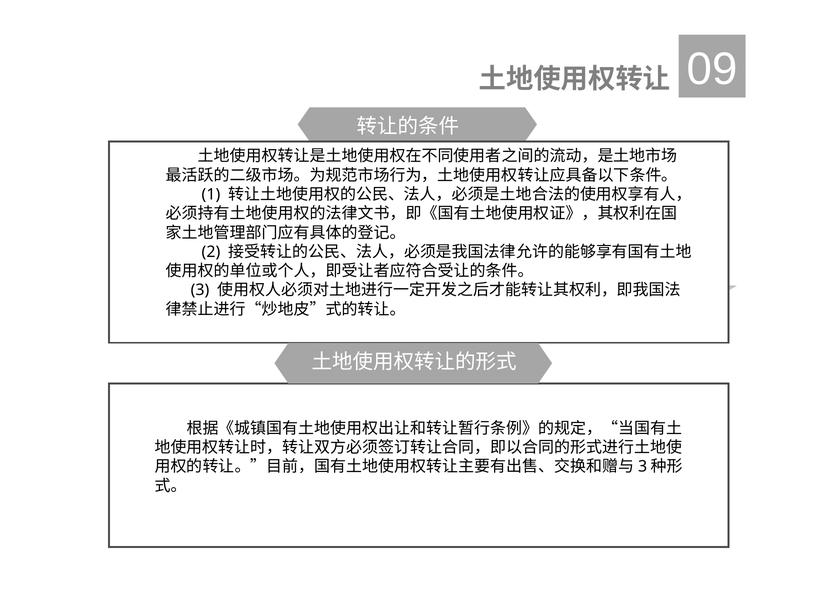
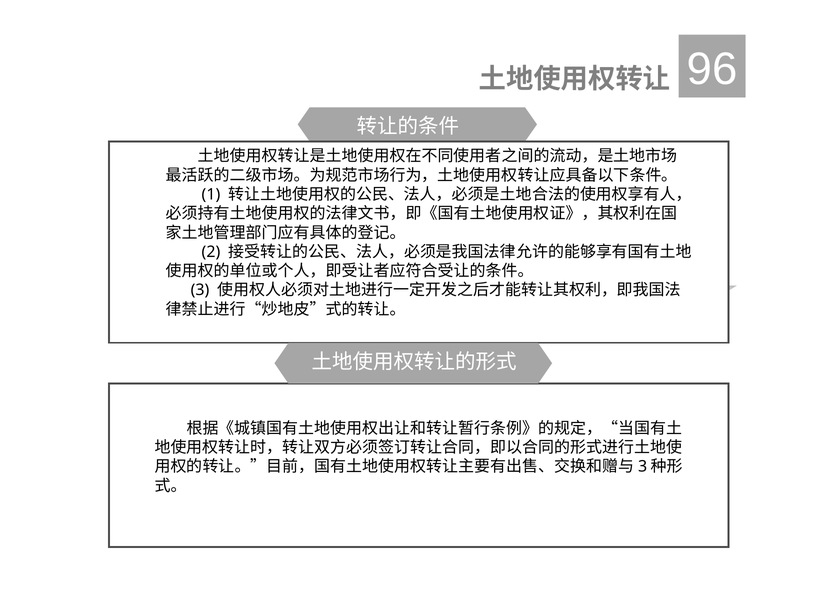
09: 09 -> 96
